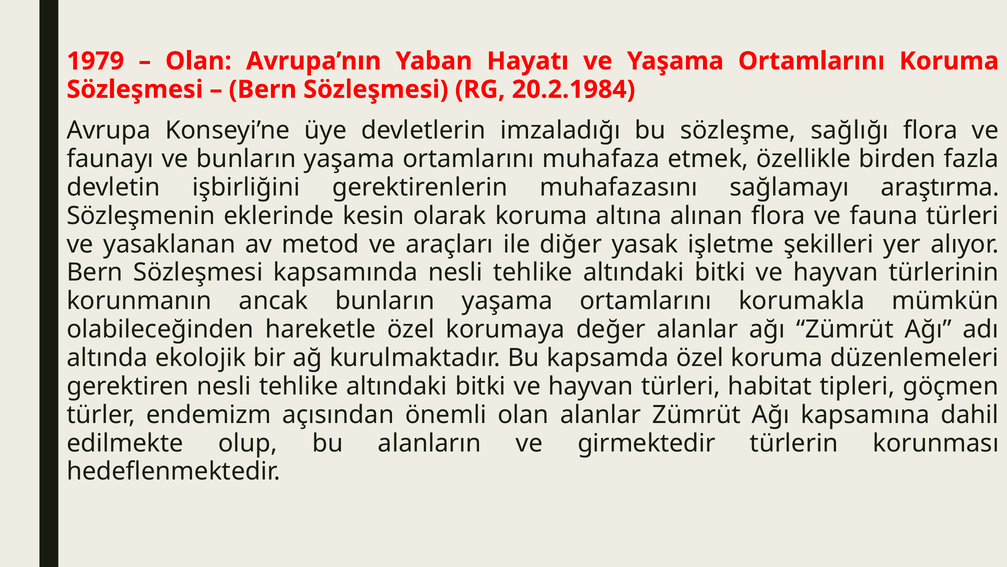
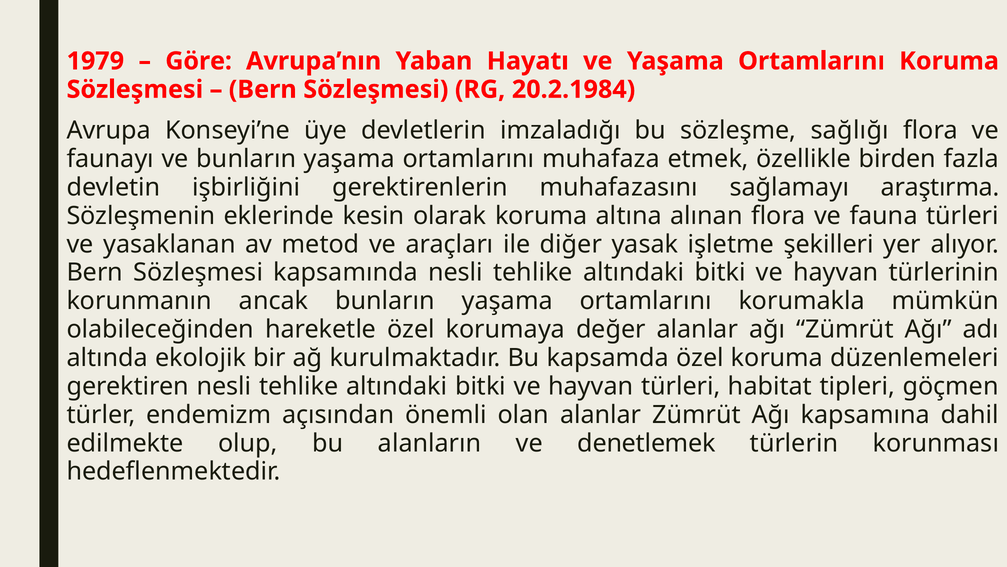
Olan at (198, 61): Olan -> Göre
girmektedir: girmektedir -> denetlemek
